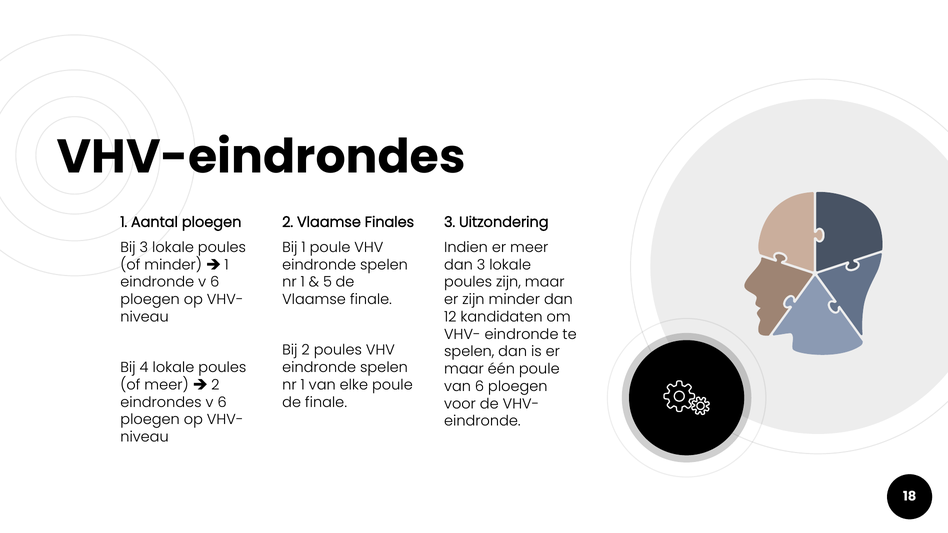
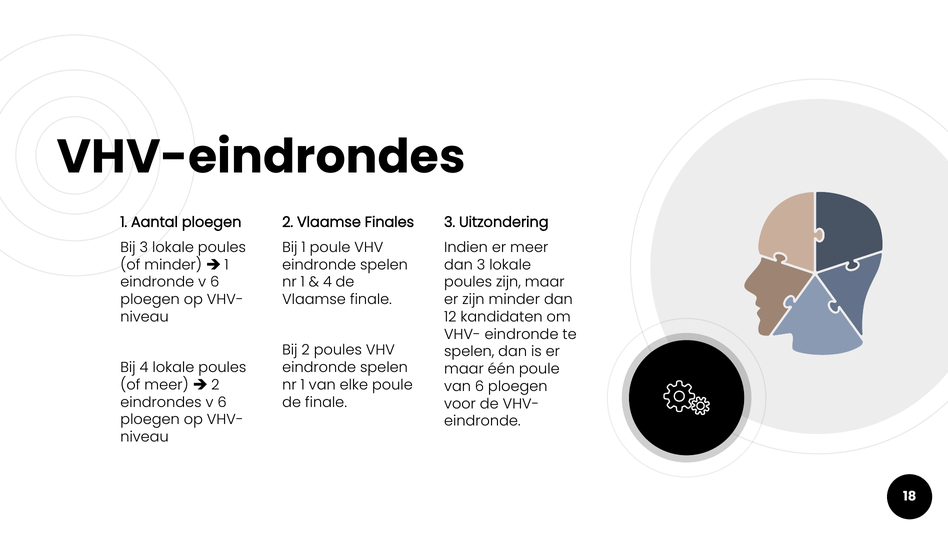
5 at (327, 282): 5 -> 4
